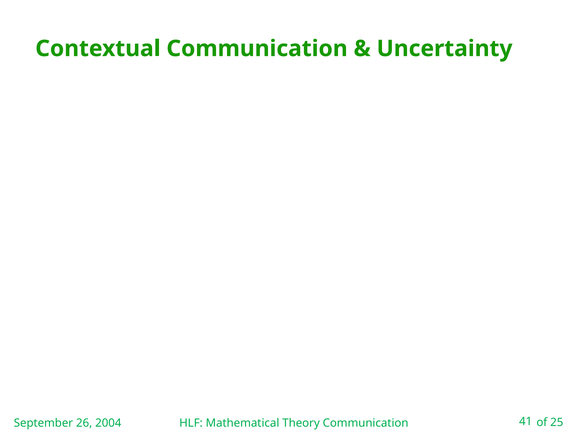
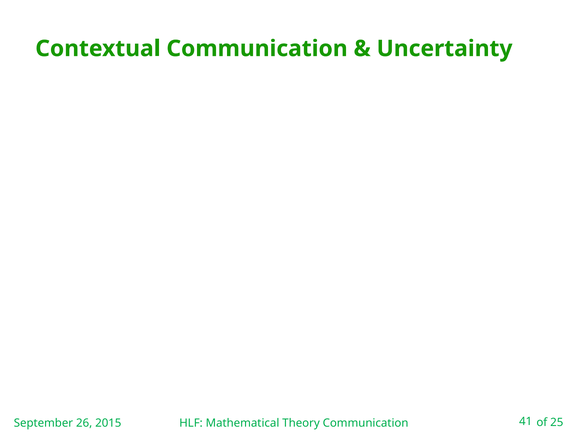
2004: 2004 -> 2015
